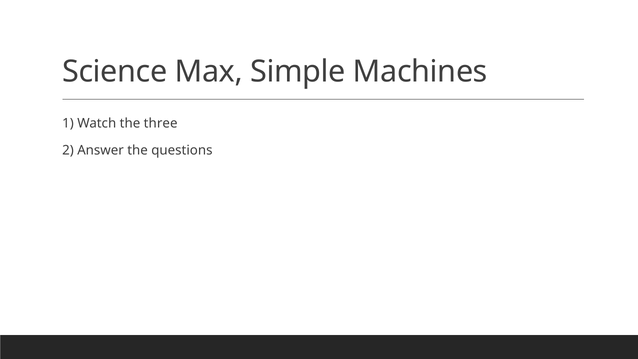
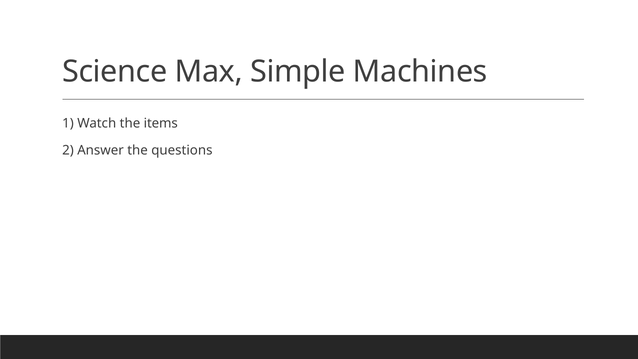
three: three -> items
